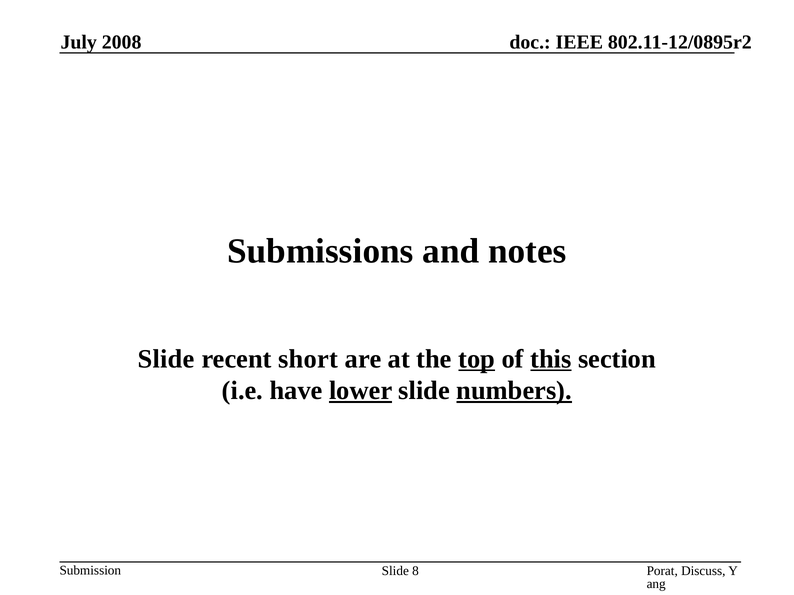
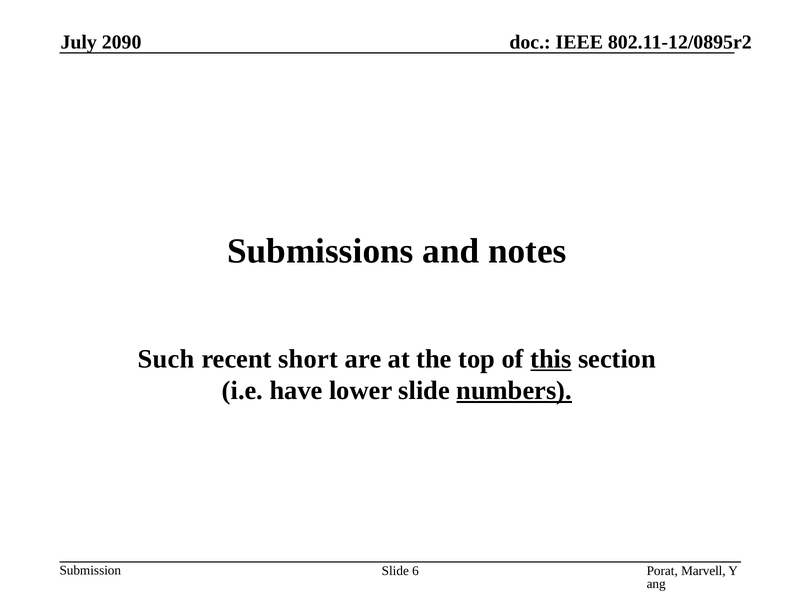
2008: 2008 -> 2090
Slide at (166, 359): Slide -> Such
top underline: present -> none
lower underline: present -> none
Discuss: Discuss -> Marvell
8: 8 -> 6
